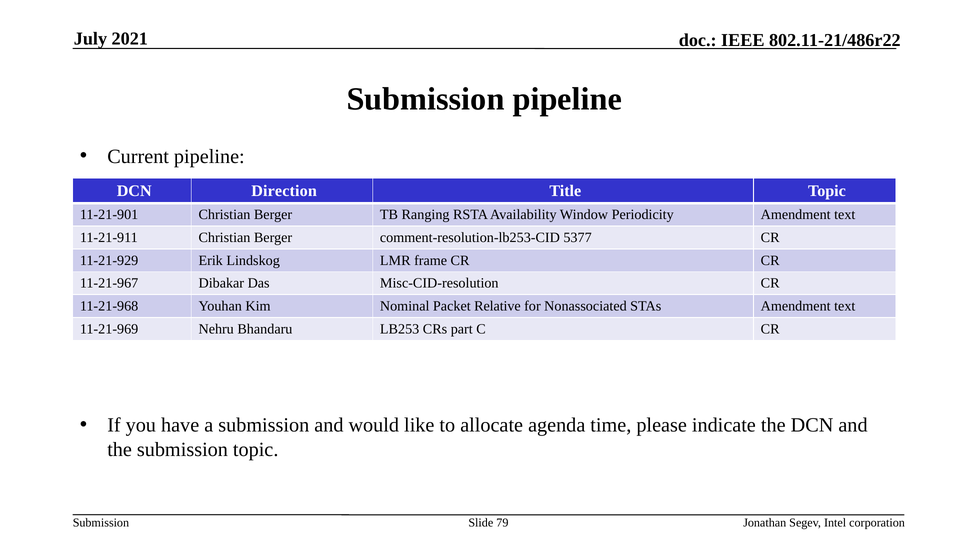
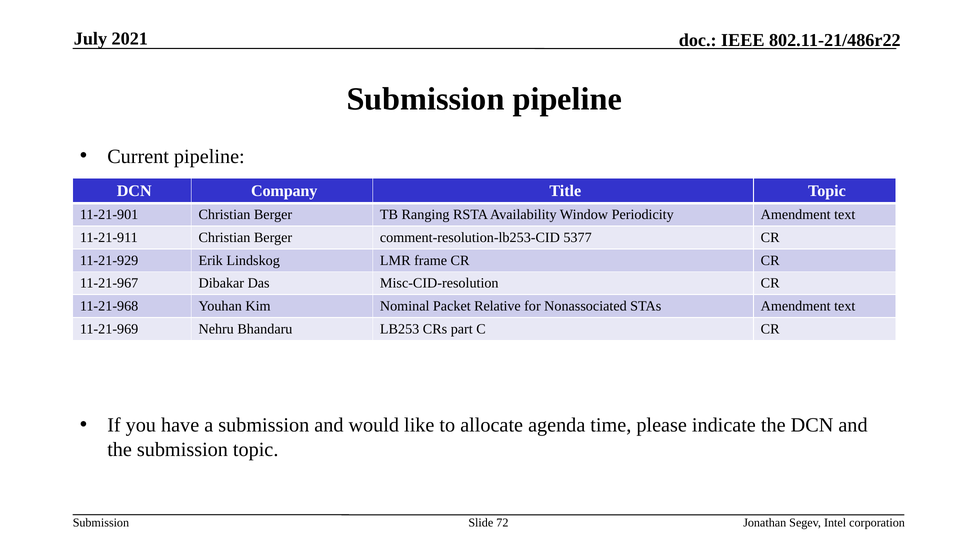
Direction: Direction -> Company
79: 79 -> 72
